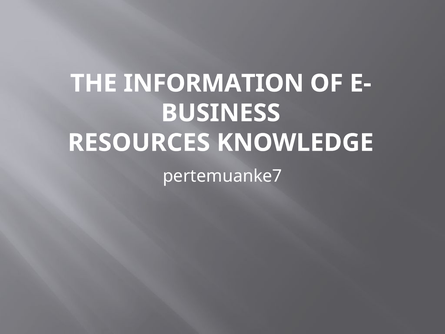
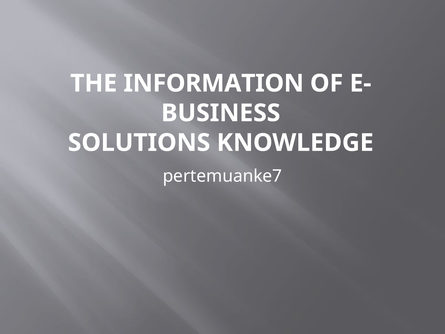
RESOURCES: RESOURCES -> SOLUTIONS
